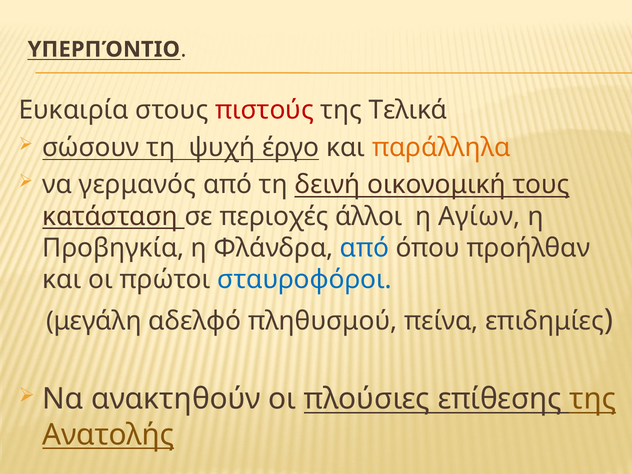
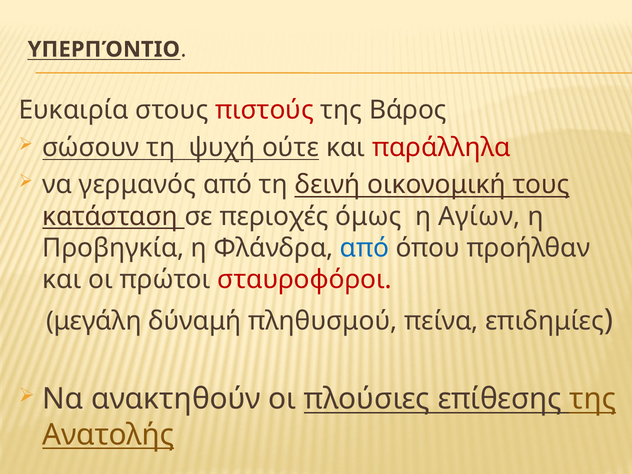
Τελικά: Τελικά -> Βάρος
έργο: έργο -> ούτε
παράλληλα colour: orange -> red
άλλοι: άλλοι -> όμως
σταυροφόροι colour: blue -> red
αδελφό: αδελφό -> δύναμή
